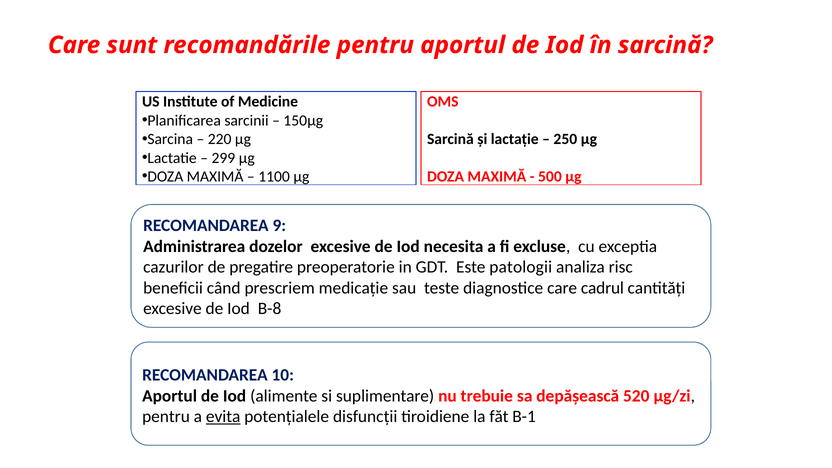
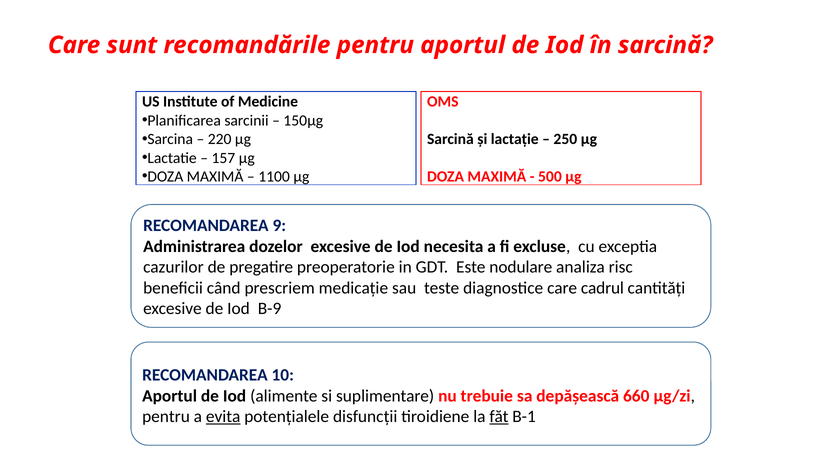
299: 299 -> 157
patologii: patologii -> nodulare
B-8: B-8 -> B-9
520: 520 -> 660
făt underline: none -> present
